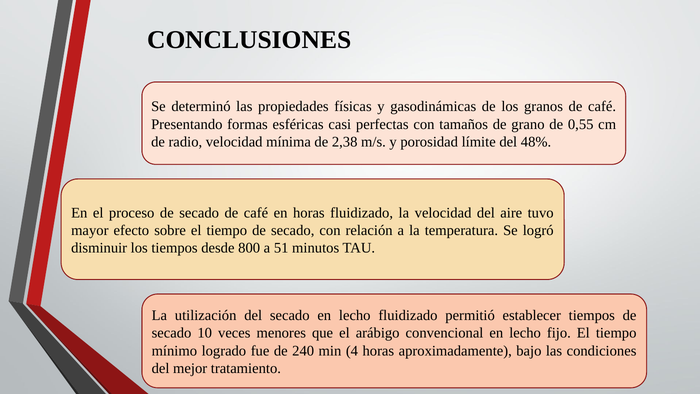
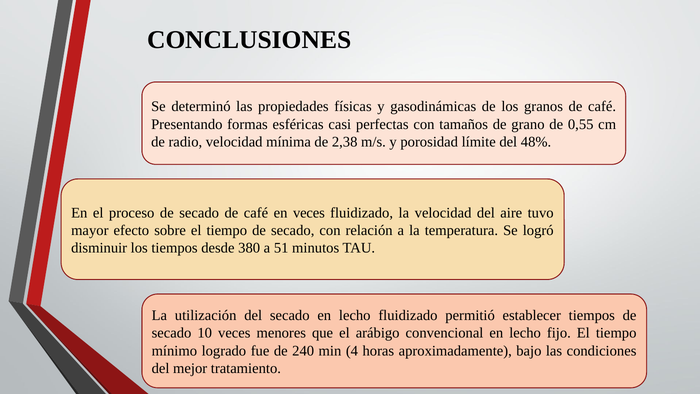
en horas: horas -> veces
800: 800 -> 380
